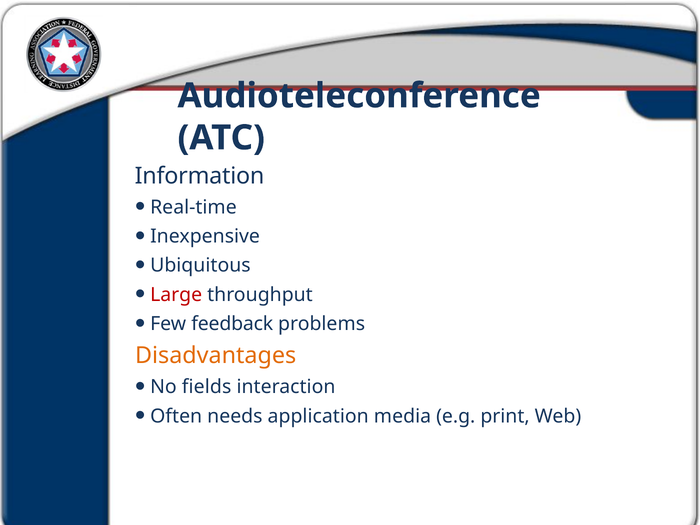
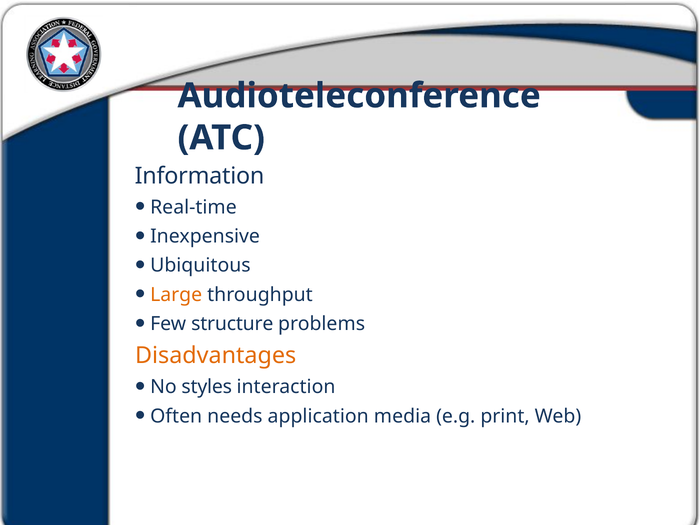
Large colour: red -> orange
feedback: feedback -> structure
fields: fields -> styles
